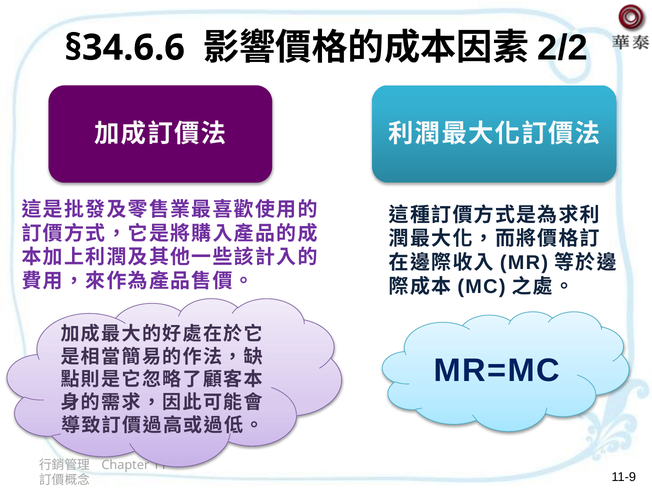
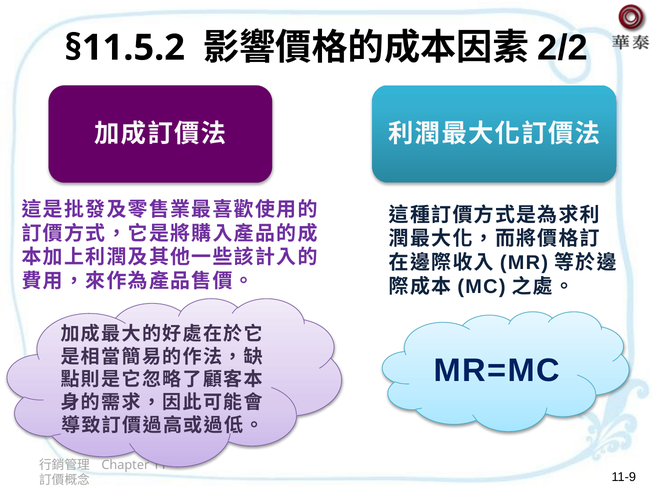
§34.6.6: §34.6.6 -> §11.5.2
